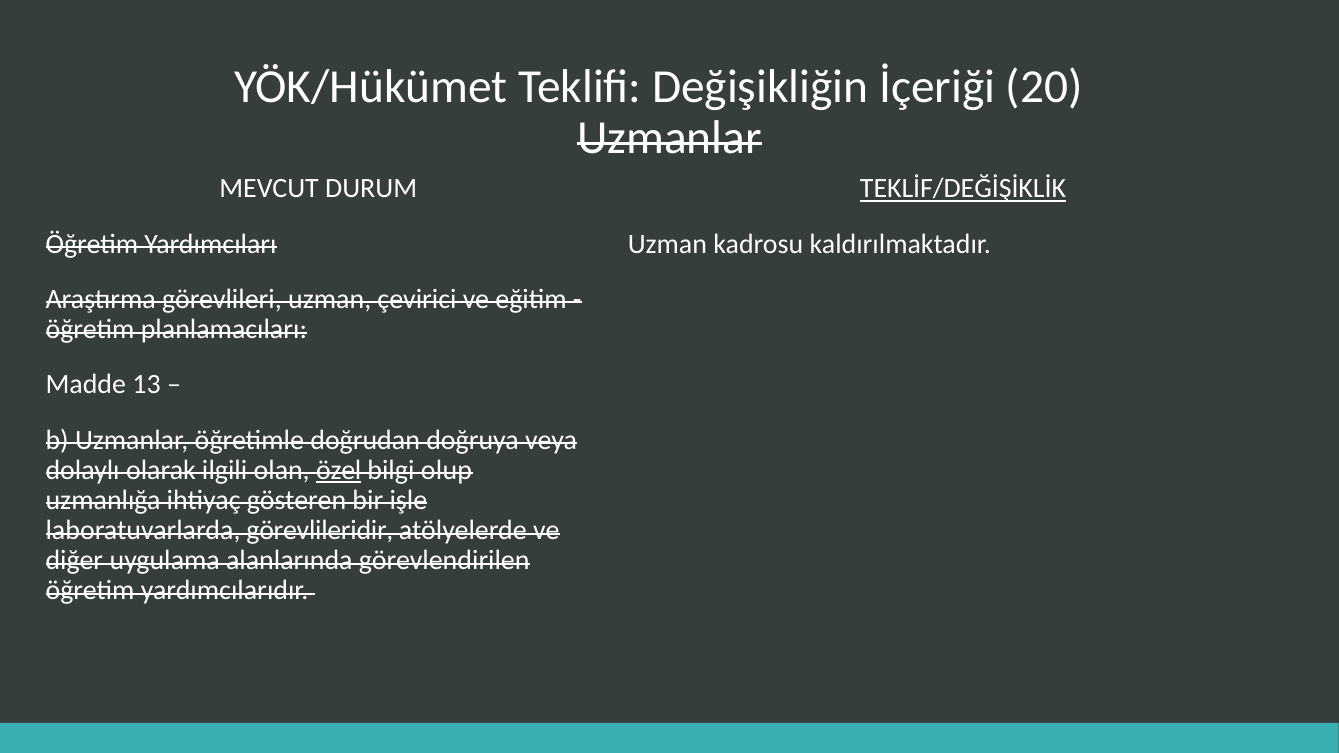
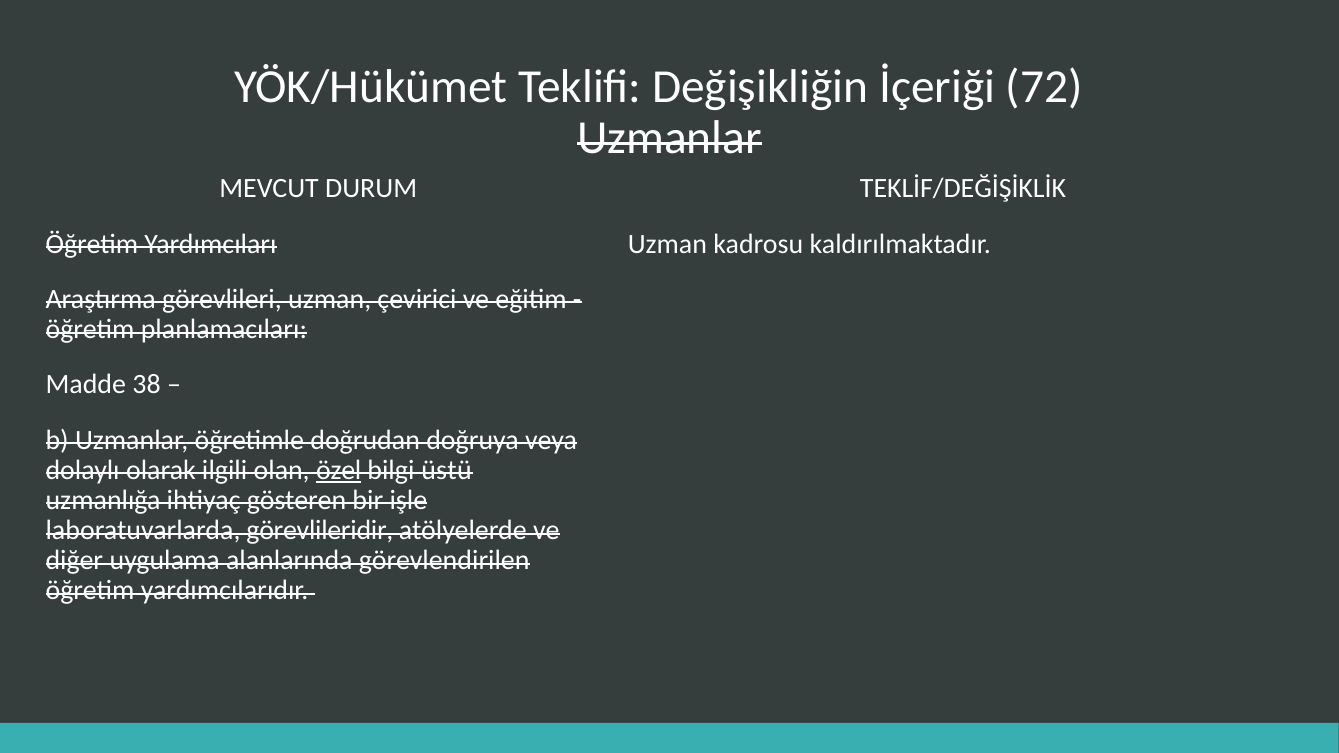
20: 20 -> 72
TEKLİF/DEĞİŞİKLİK underline: present -> none
13: 13 -> 38
olup: olup -> üstü
